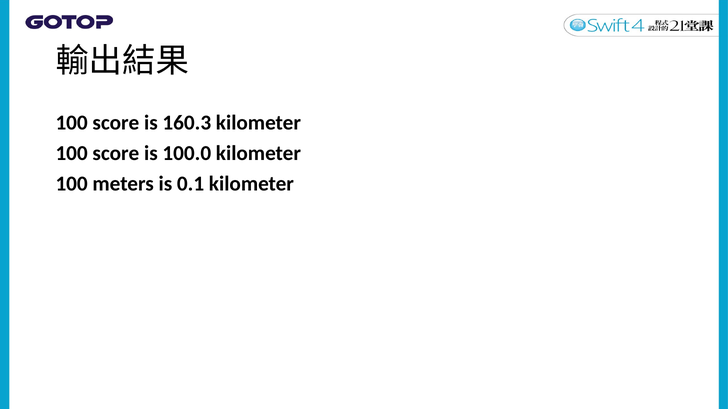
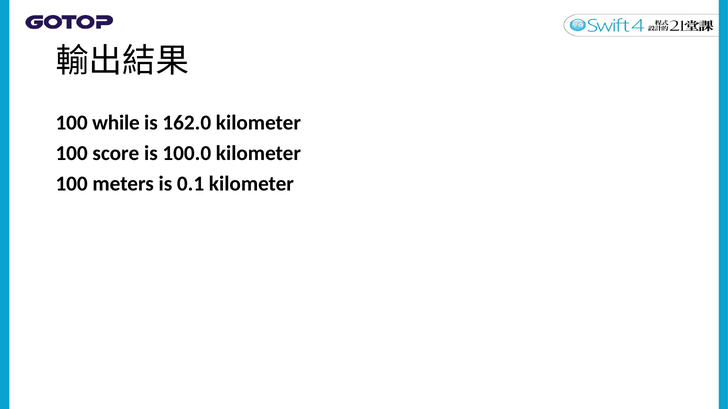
score at (116, 123): score -> while
160.3: 160.3 -> 162.0
